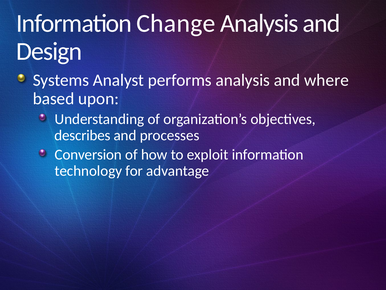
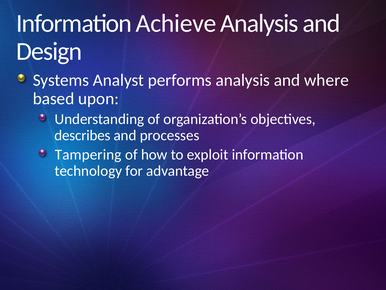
Change: Change -> Achieve
Conversion: Conversion -> Tampering
